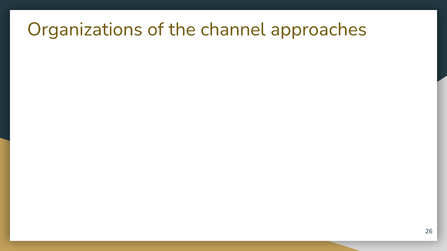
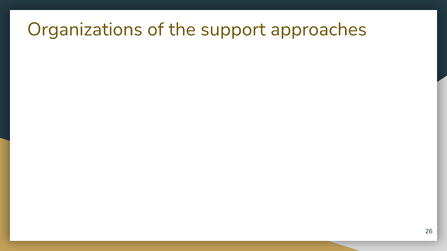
channel: channel -> support
